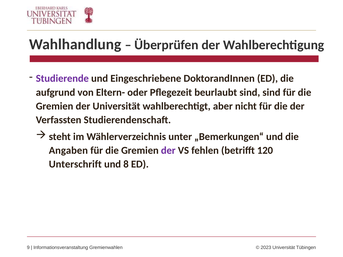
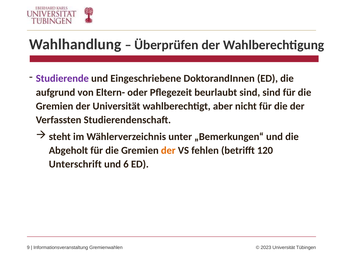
Angaben: Angaben -> Abgeholt
der at (168, 151) colour: purple -> orange
8: 8 -> 6
